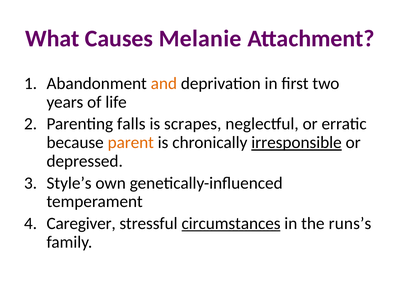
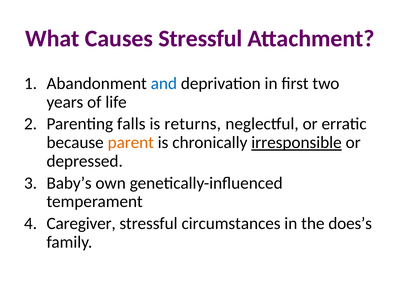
Causes Melanie: Melanie -> Stressful
and colour: orange -> blue
scrapes: scrapes -> returns
Style’s: Style’s -> Baby’s
circumstances underline: present -> none
runs’s: runs’s -> does’s
